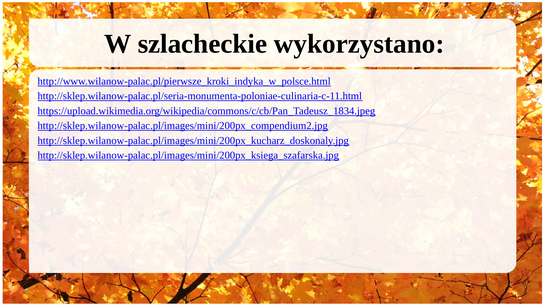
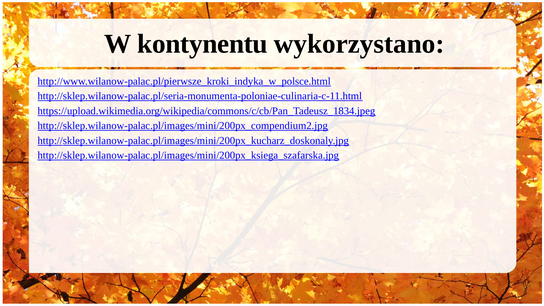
szlacheckie: szlacheckie -> kontynentu
